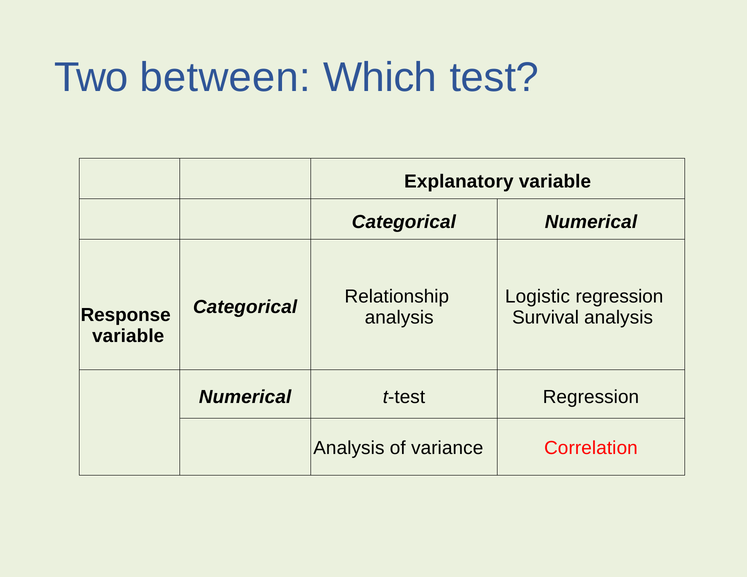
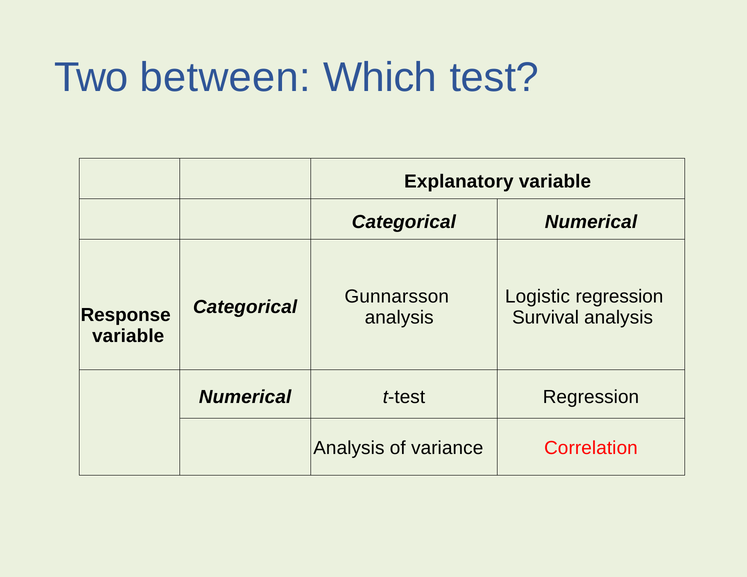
Relationship: Relationship -> Gunnarsson
